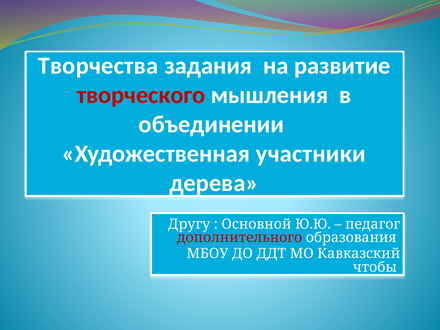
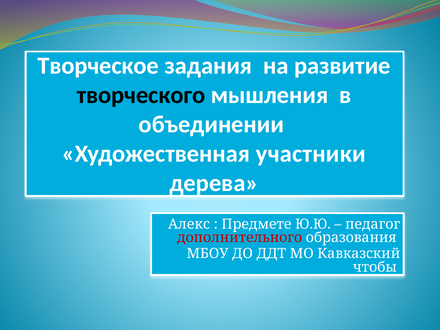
Творчества: Творчества -> Творческое
творческого colour: red -> black
Другу: Другу -> Алекс
Основной: Основной -> Предмете
